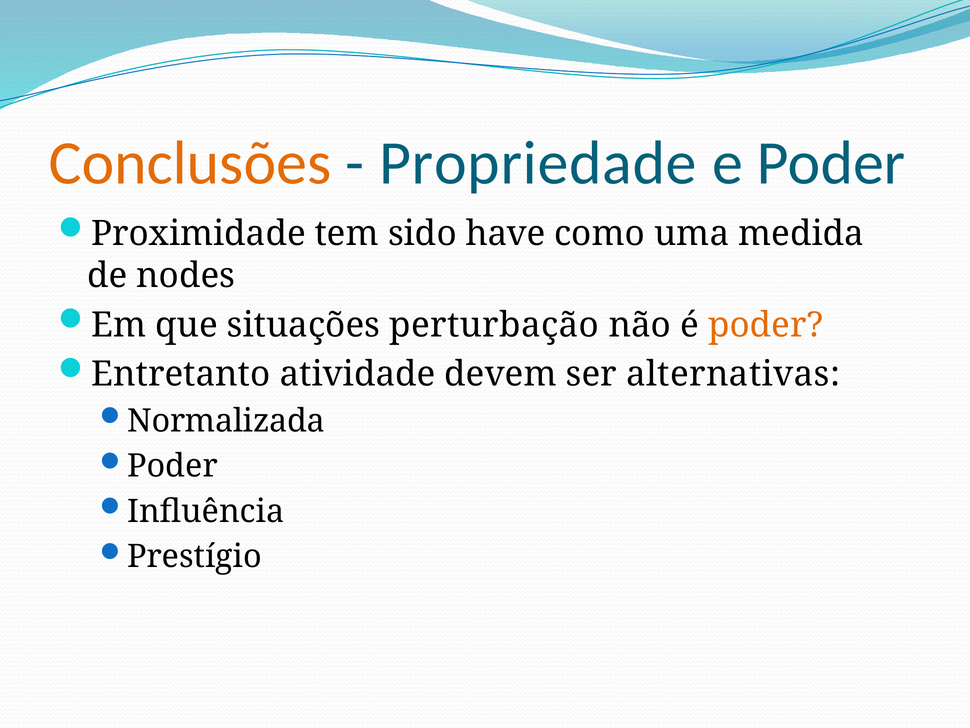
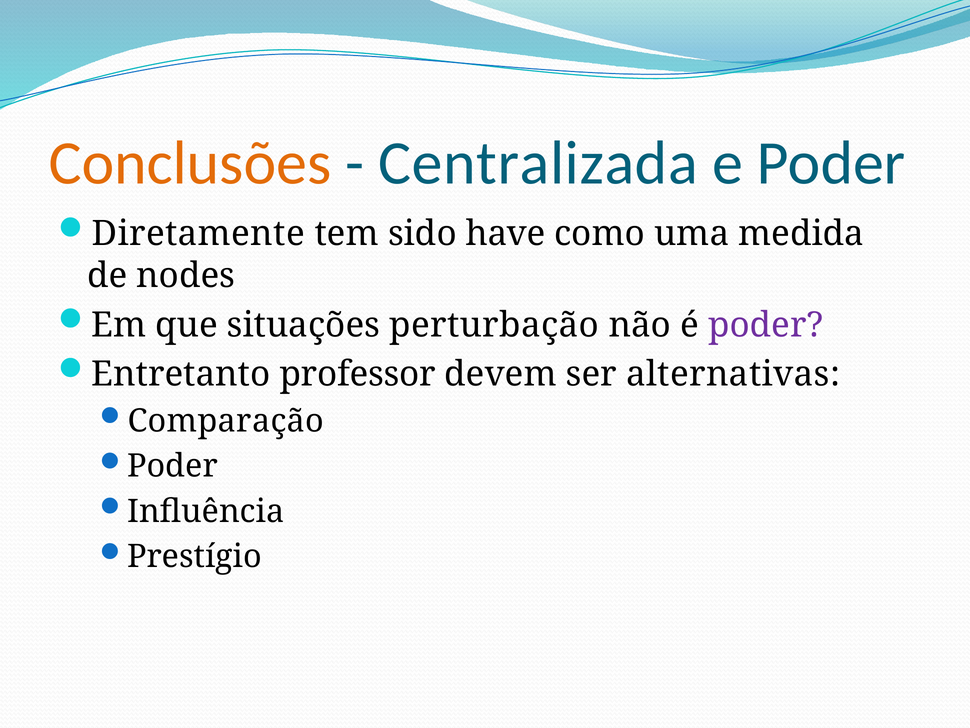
Propriedade: Propriedade -> Centralizada
Proximidade: Proximidade -> Diretamente
poder at (766, 325) colour: orange -> purple
atividade: atividade -> professor
Normalizada: Normalizada -> Comparação
